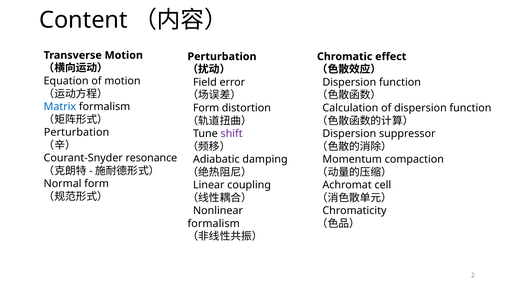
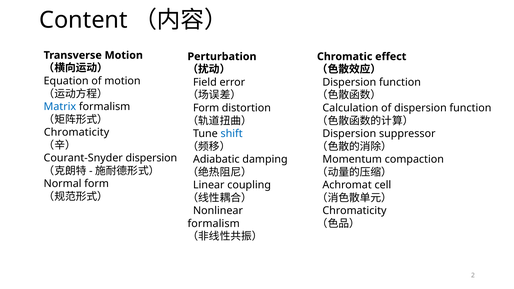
Perturbation at (77, 132): Perturbation -> Chromaticity
shift colour: purple -> blue
Courant-Snyder resonance: resonance -> dispersion
